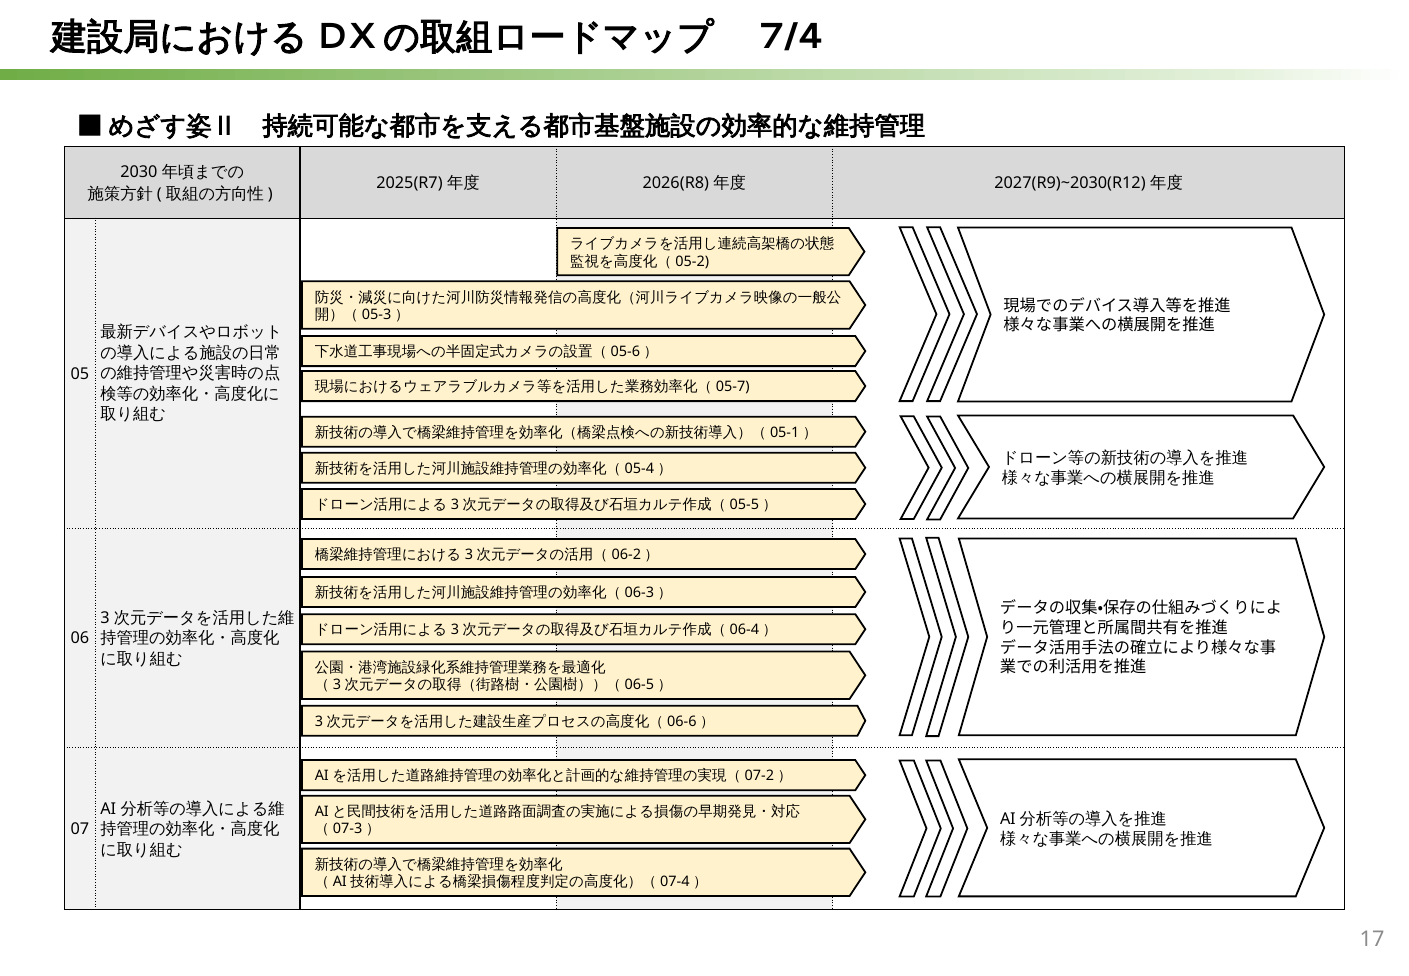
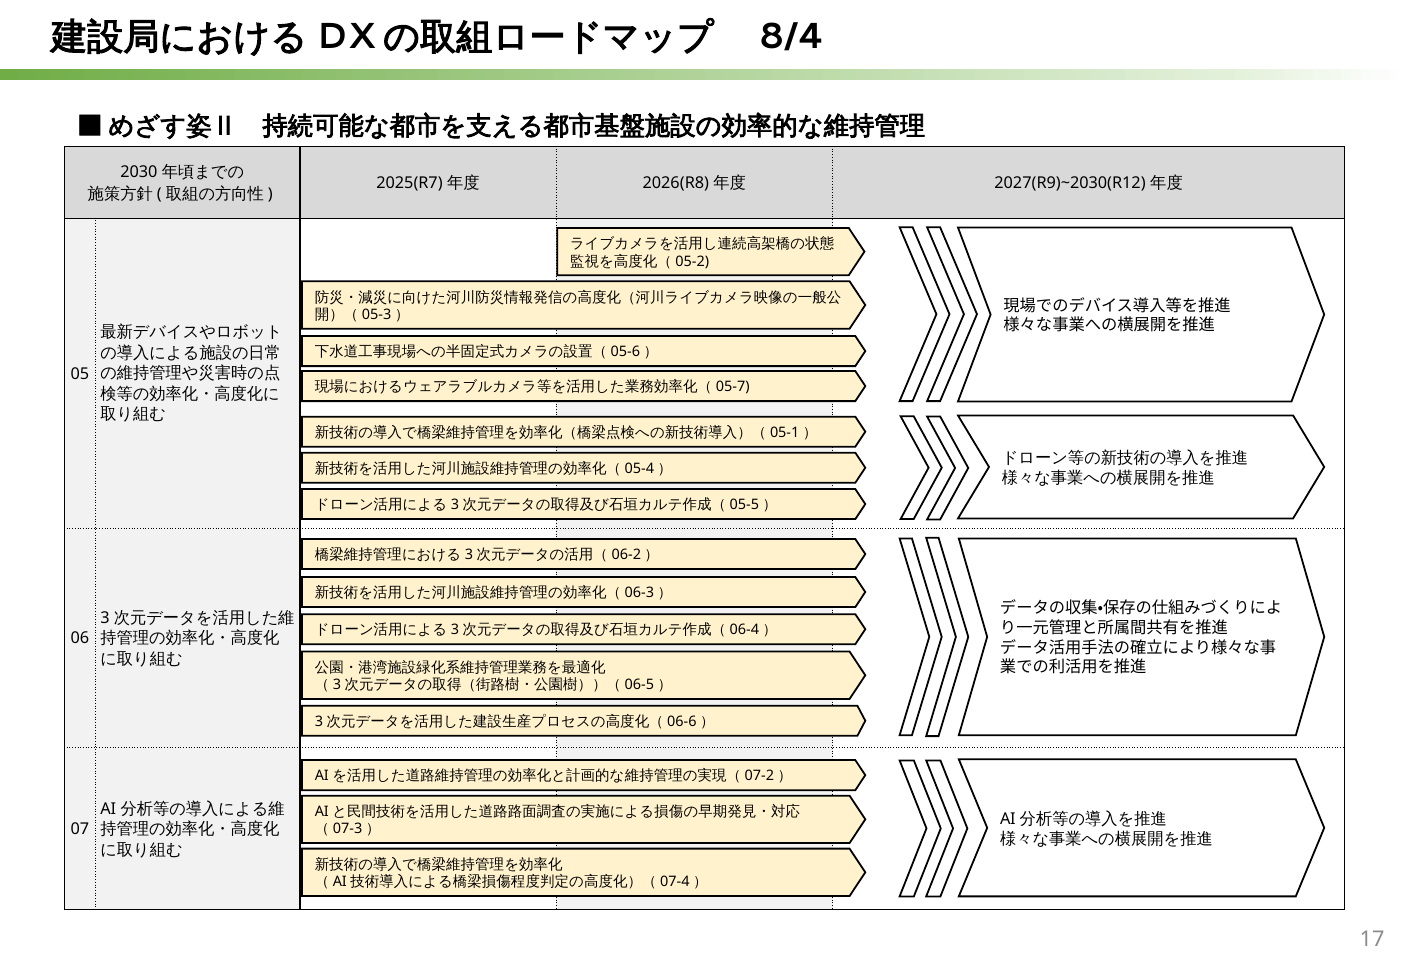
7/4: 7/4 -> 8/4
